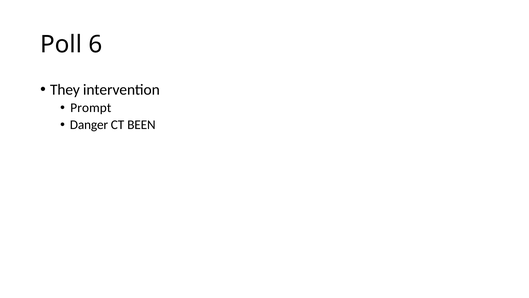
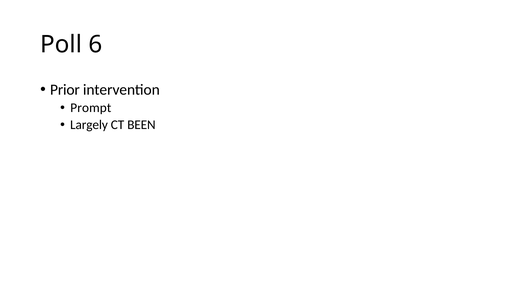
They: They -> Prior
Danger: Danger -> Largely
